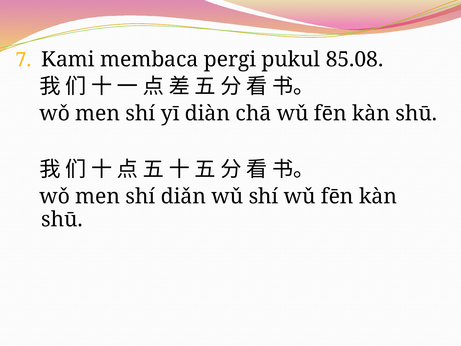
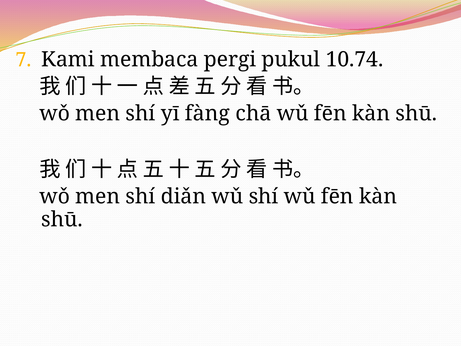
85.08: 85.08 -> 10.74
diàn: diàn -> fàng
